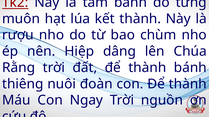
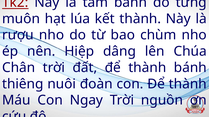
Rằng: Rằng -> Chân
